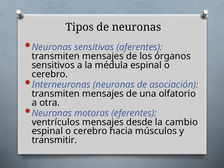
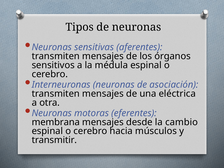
olfatorio: olfatorio -> eléctrica
ventrículos: ventrículos -> membrana
